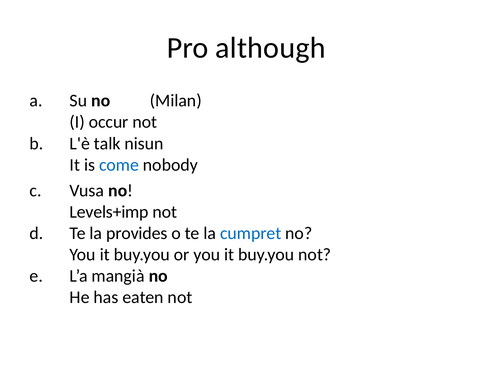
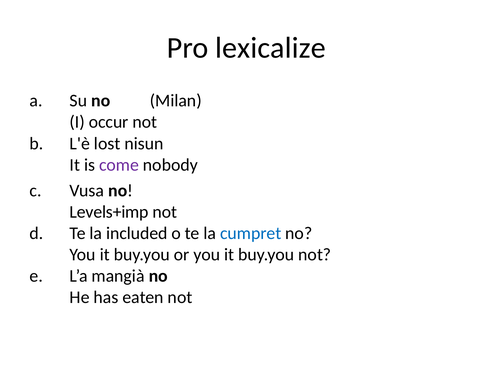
although: although -> lexicalize
talk: talk -> lost
come colour: blue -> purple
provides: provides -> included
